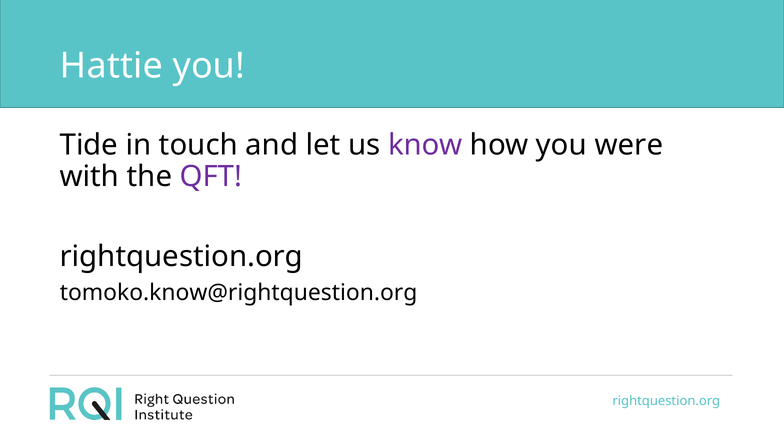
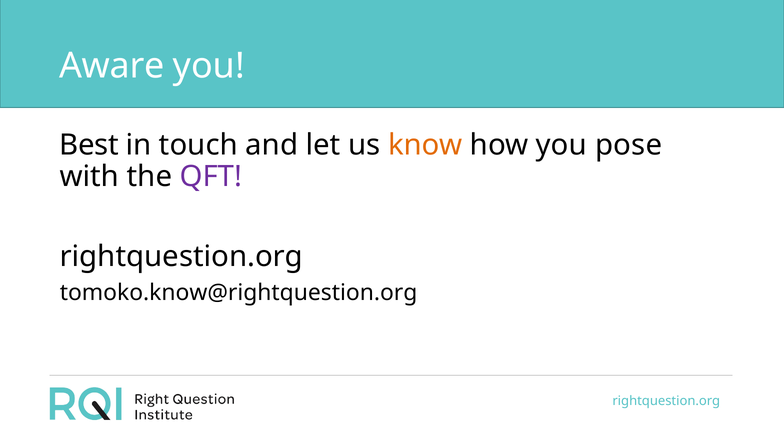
Hattie: Hattie -> Aware
Tide: Tide -> Best
know colour: purple -> orange
were: were -> pose
